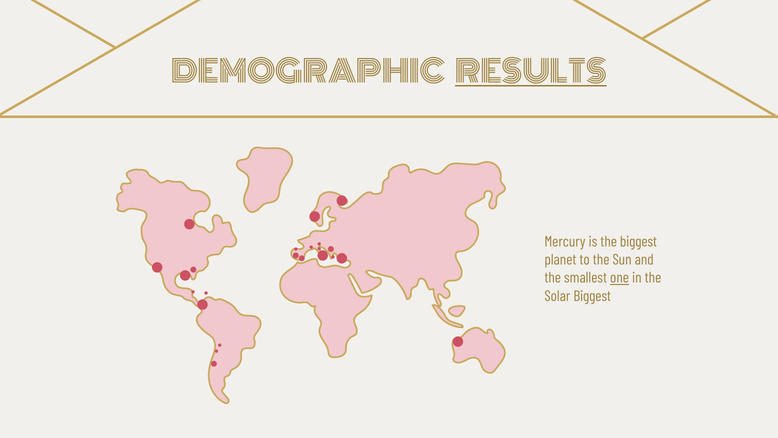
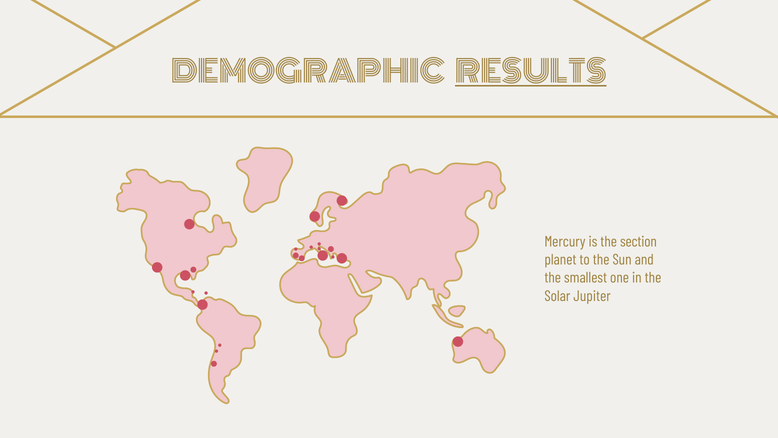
the biggest: biggest -> section
one underline: present -> none
Solar Biggest: Biggest -> Jupiter
